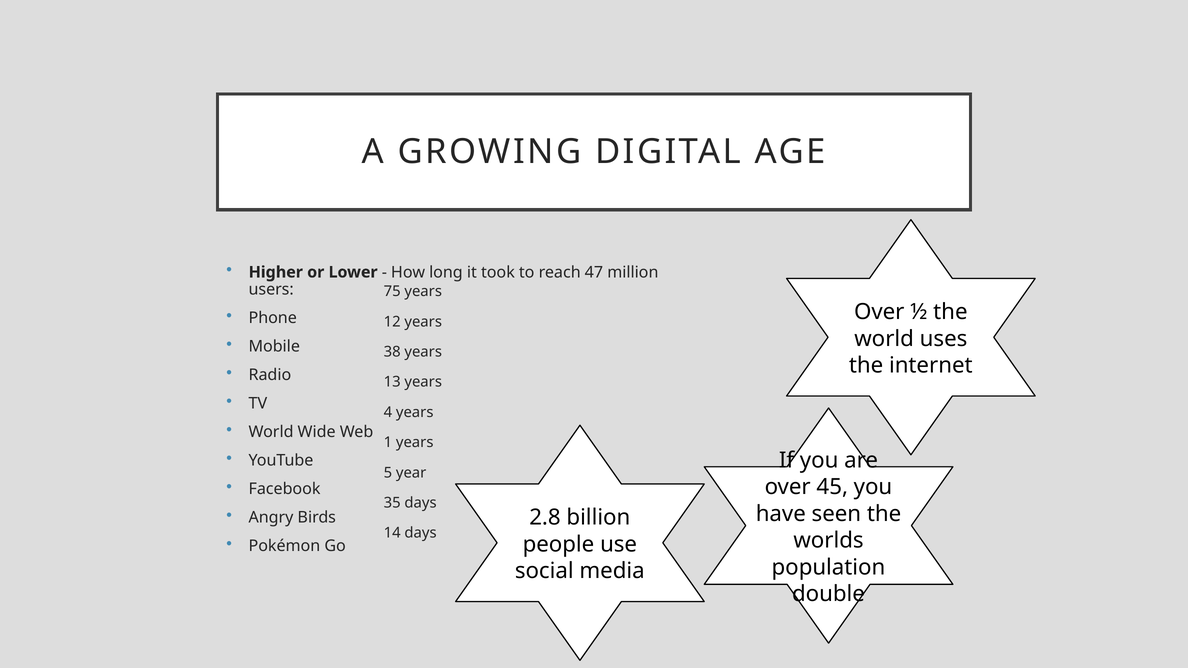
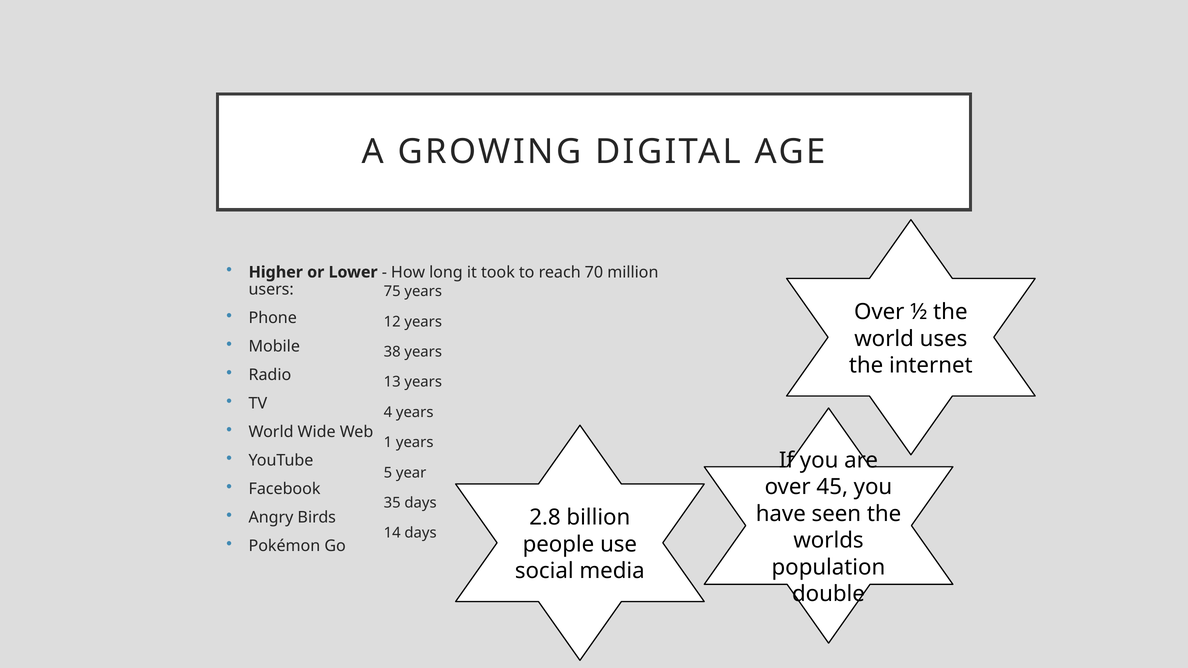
47: 47 -> 70
